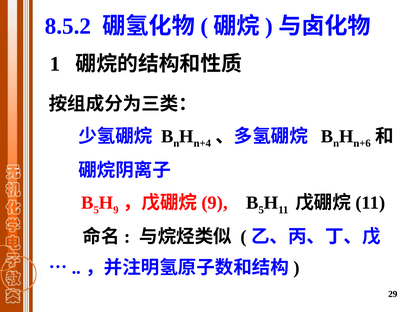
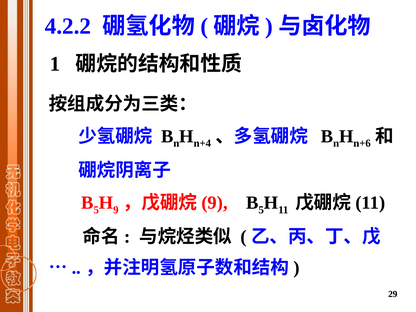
8.5.2: 8.5.2 -> 4.2.2
